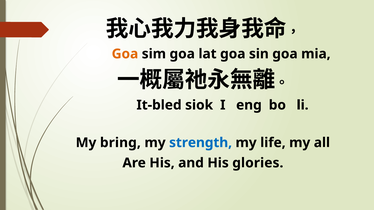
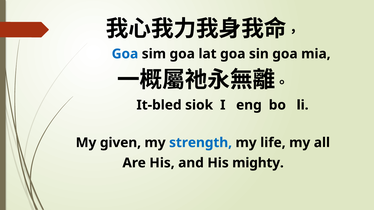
Goa at (125, 54) colour: orange -> blue
bring: bring -> given
glories: glories -> mighty
